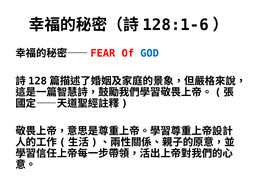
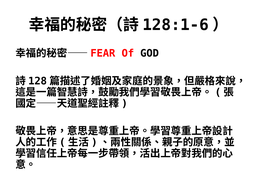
GOD colour: blue -> black
